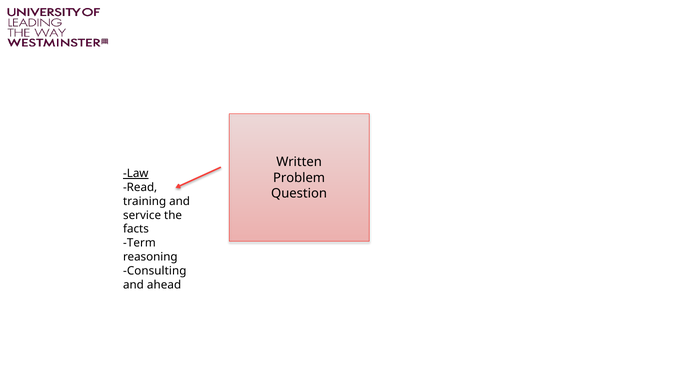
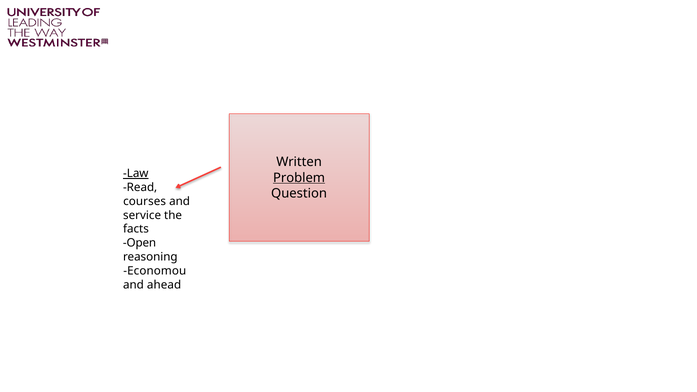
Problem underline: none -> present
training: training -> courses
Term: Term -> Open
Consulting: Consulting -> Economou
